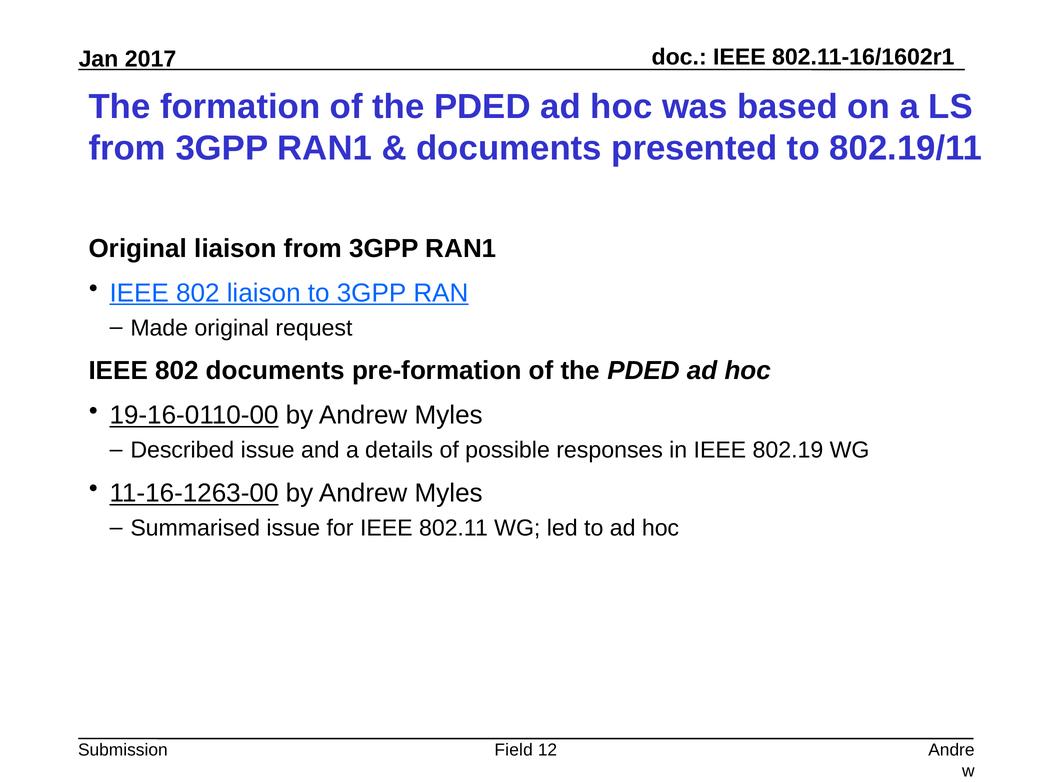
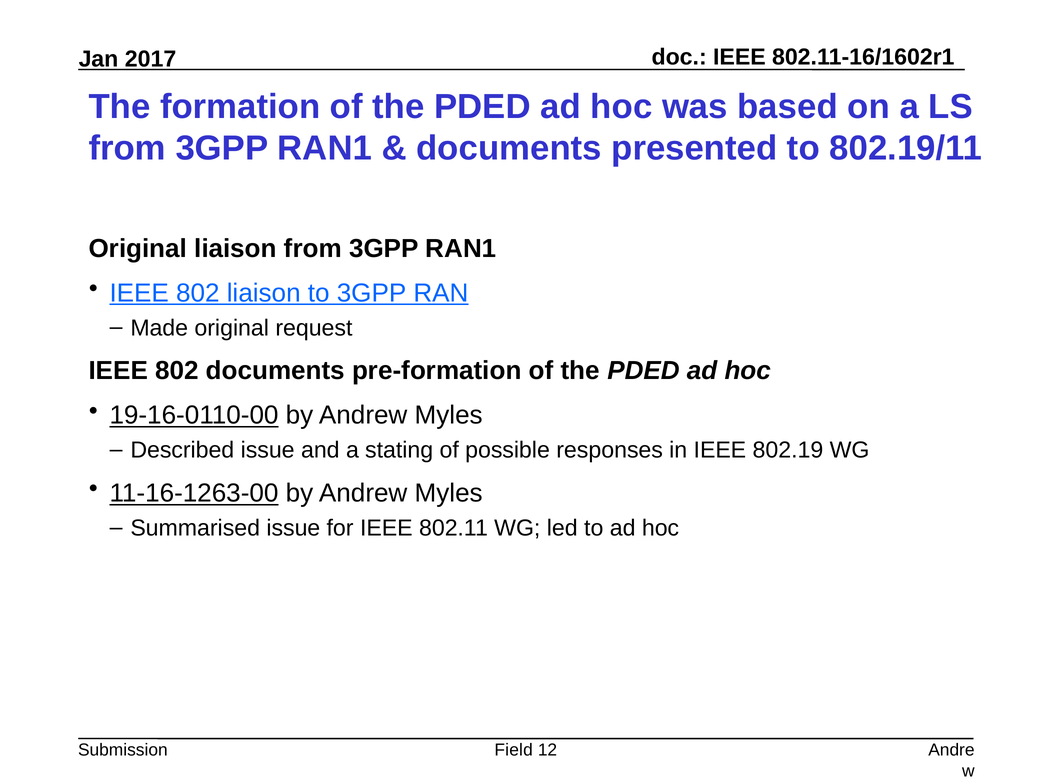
details: details -> stating
